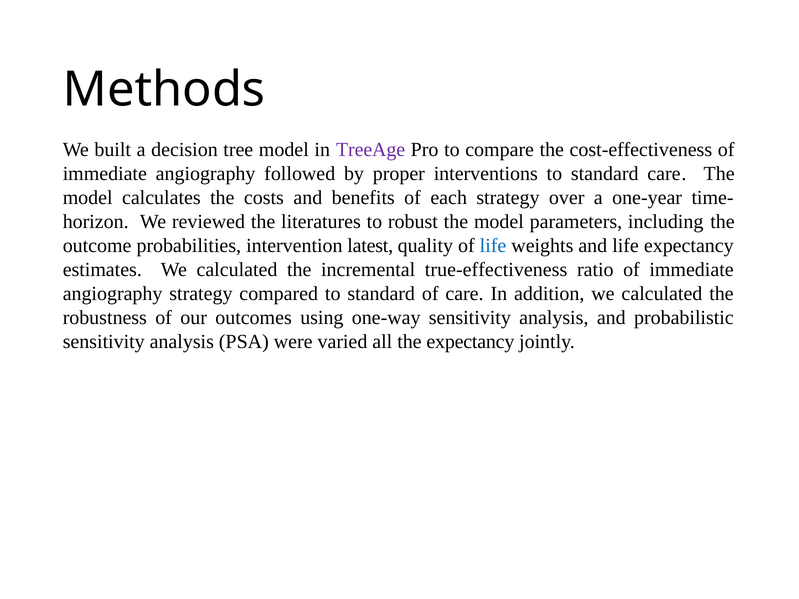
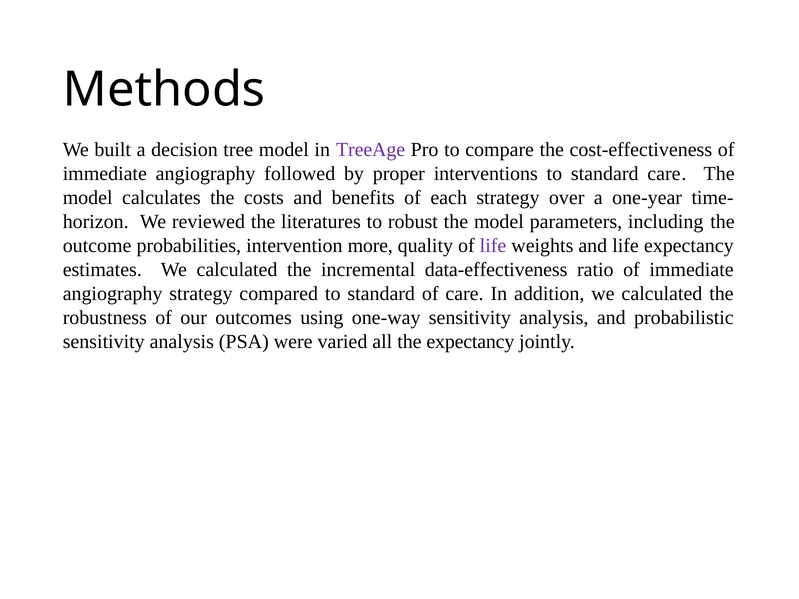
latest: latest -> more
life at (493, 246) colour: blue -> purple
true-effectiveness: true-effectiveness -> data-effectiveness
